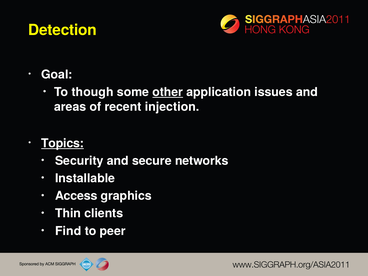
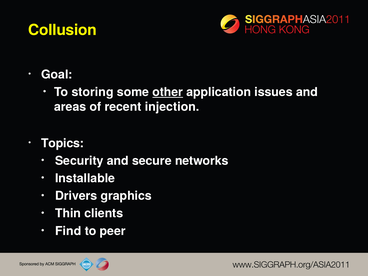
Detection: Detection -> Collusion
though: though -> storing
Topics underline: present -> none
Access: Access -> Drivers
